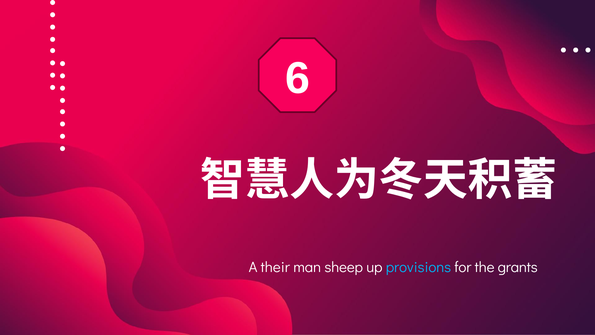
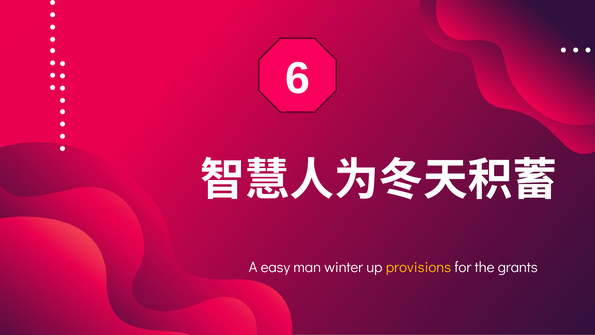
their: their -> easy
sheep: sheep -> winter
provisions colour: light blue -> yellow
